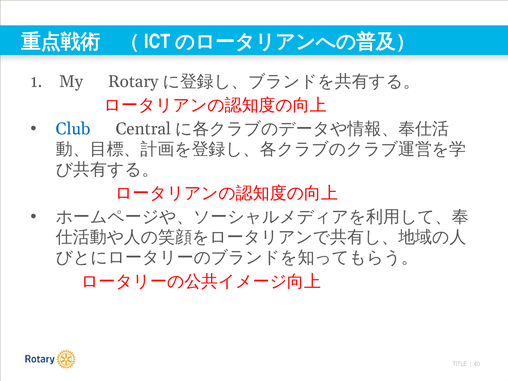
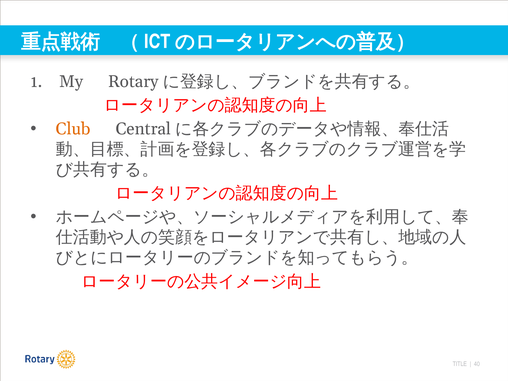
Club colour: blue -> orange
